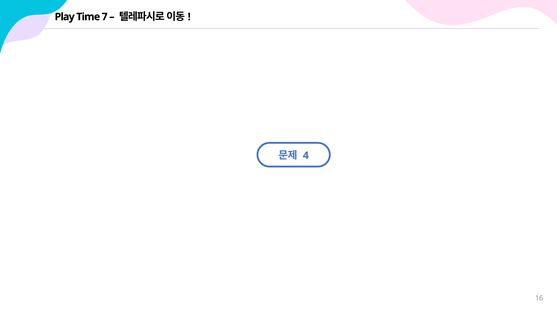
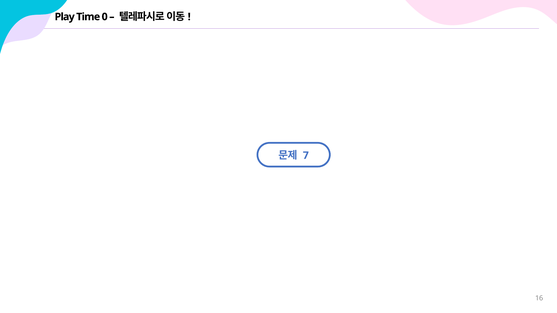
7: 7 -> 0
4: 4 -> 7
